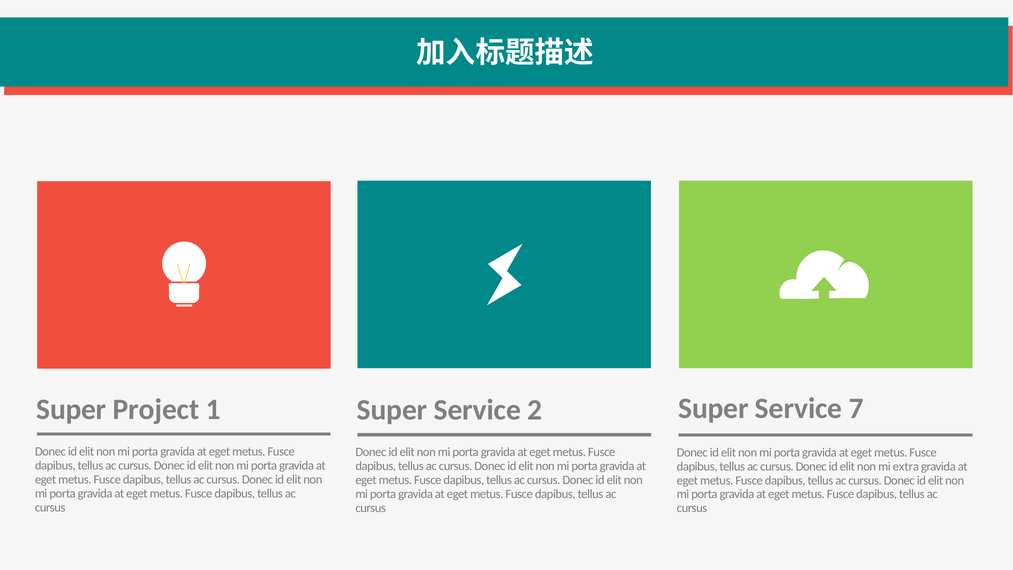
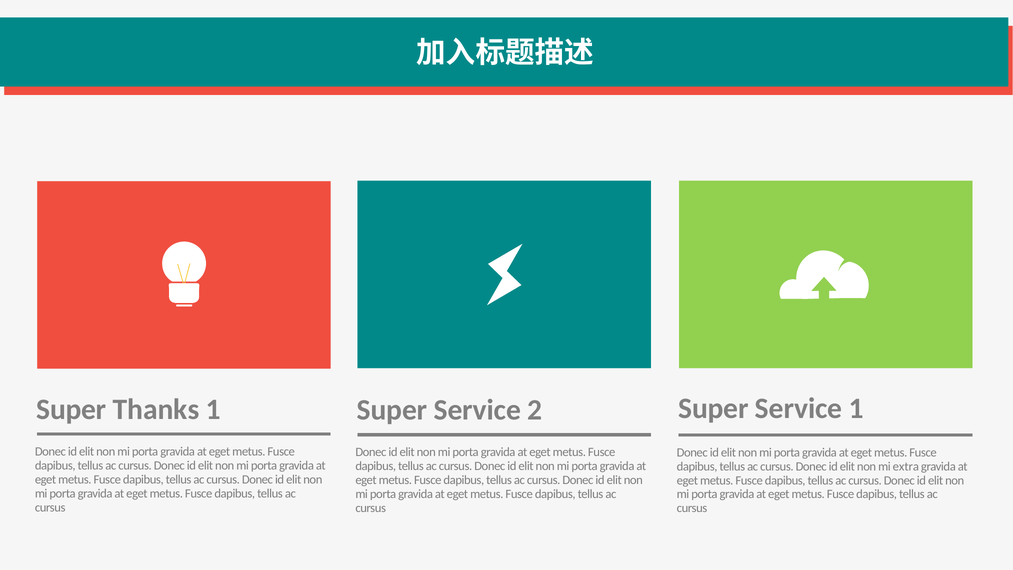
Service 7: 7 -> 1
Project: Project -> Thanks
